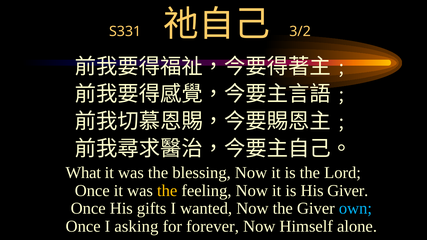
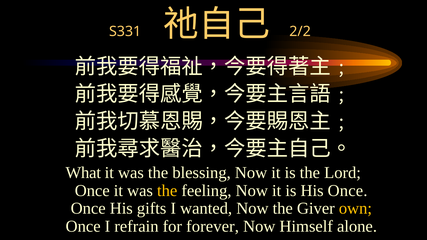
3/2: 3/2 -> 2/2
His Giver: Giver -> Once
own colour: light blue -> yellow
asking: asking -> refrain
